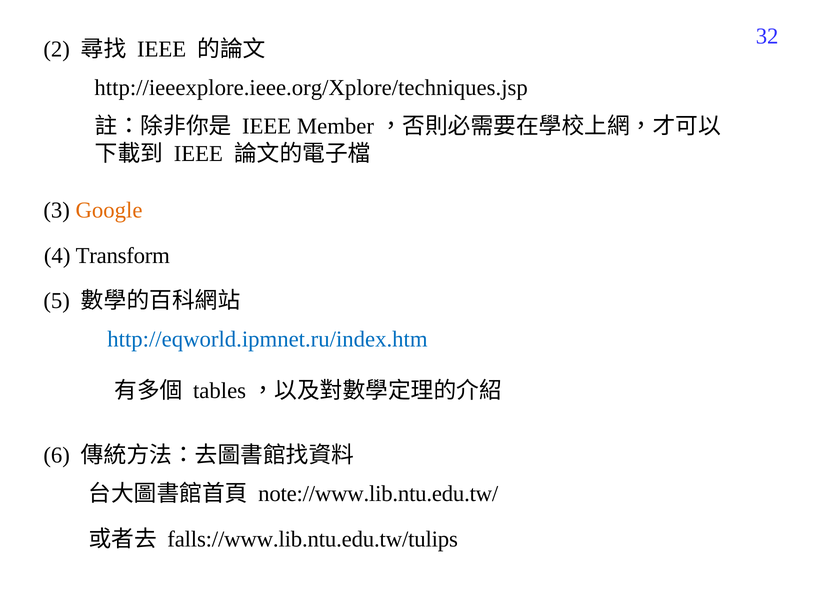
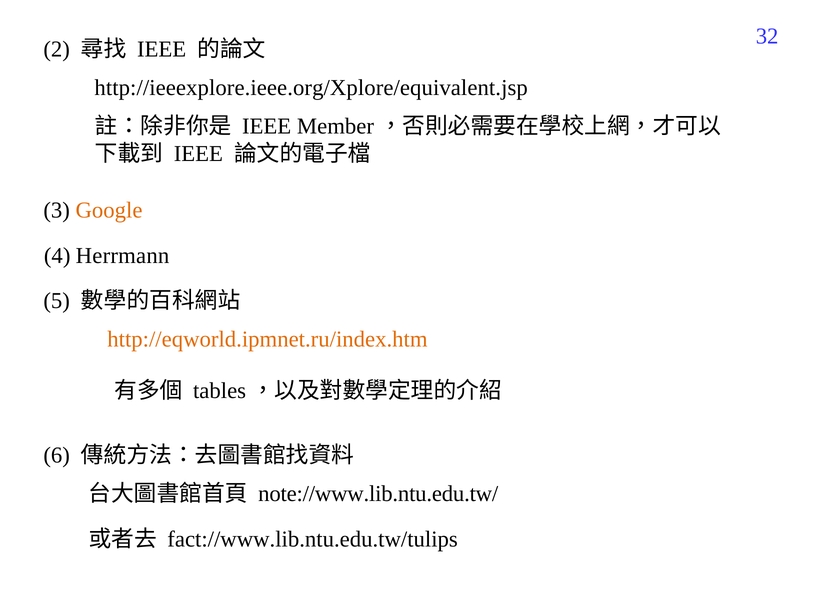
http://ieeexplore.ieee.org/Xplore/techniques.jsp: http://ieeexplore.ieee.org/Xplore/techniques.jsp -> http://ieeexplore.ieee.org/Xplore/equivalent.jsp
Transform: Transform -> Herrmann
http://eqworld.ipmnet.ru/index.htm colour: blue -> orange
falls://www.lib.ntu.edu.tw/tulips: falls://www.lib.ntu.edu.tw/tulips -> fact://www.lib.ntu.edu.tw/tulips
